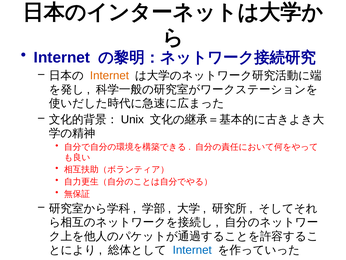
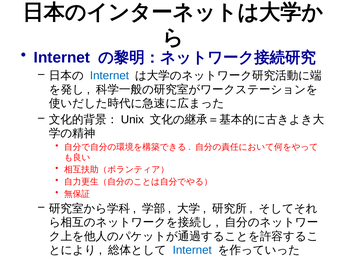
Internet at (109, 76) colour: orange -> blue
